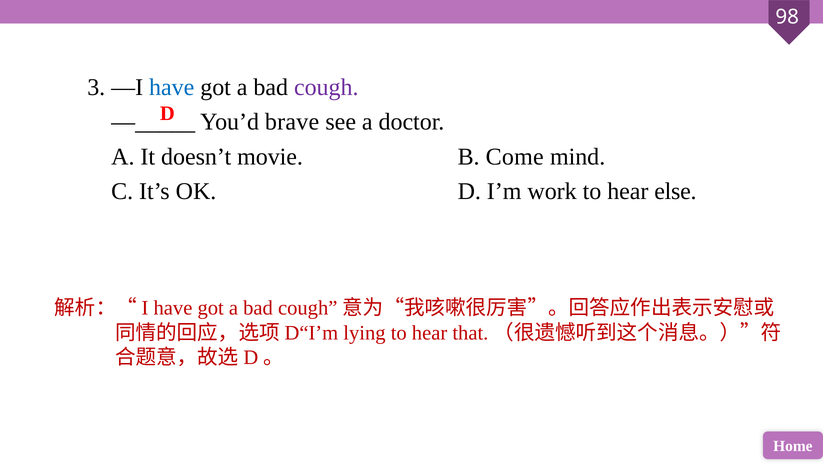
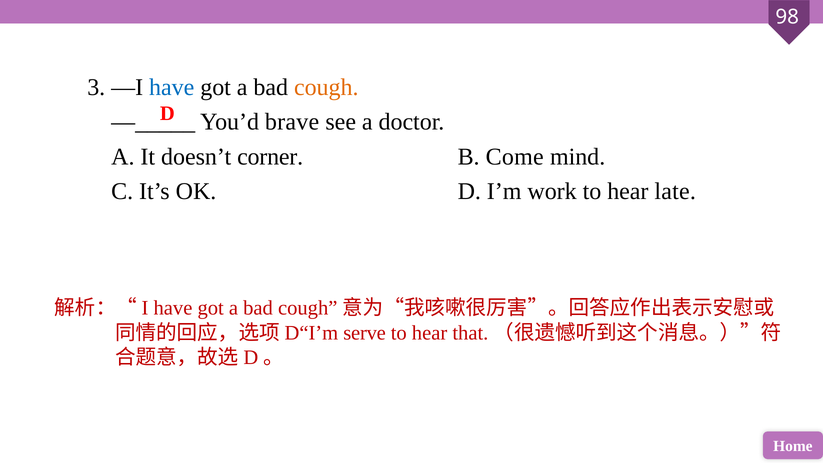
cough colour: purple -> orange
movie: movie -> corner
else: else -> late
lying: lying -> serve
